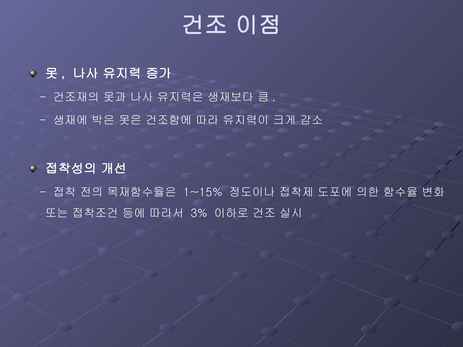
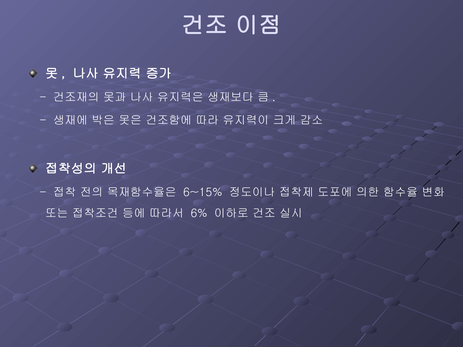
1~15%: 1~15% -> 6~15%
3%: 3% -> 6%
